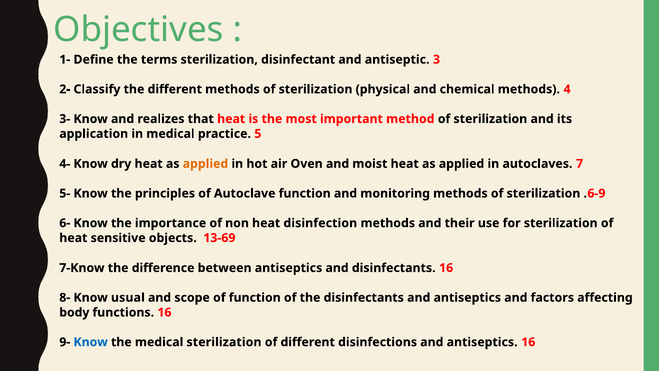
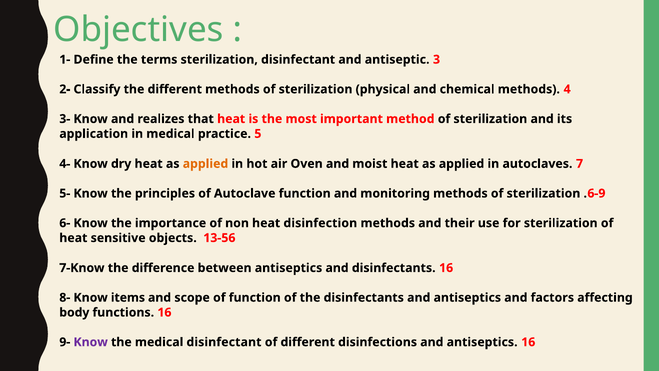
13-69: 13-69 -> 13-56
usual: usual -> items
Know at (91, 342) colour: blue -> purple
medical sterilization: sterilization -> disinfectant
